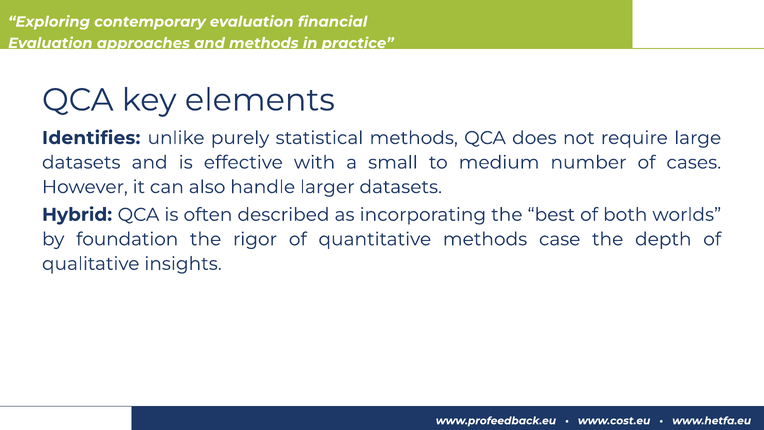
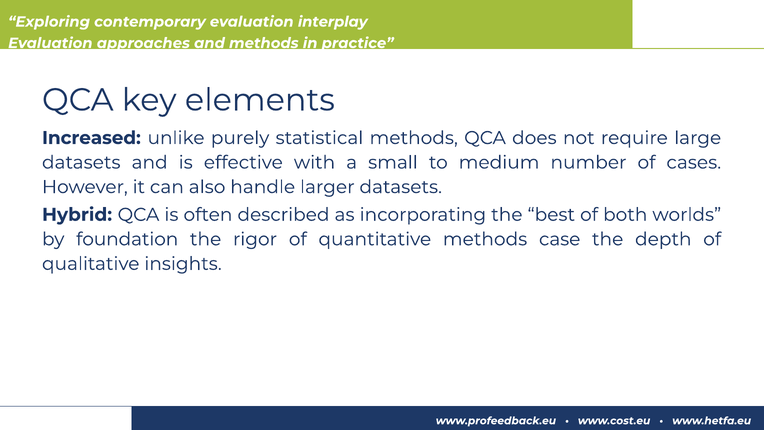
financial: financial -> interplay
Identifies: Identifies -> Increased
